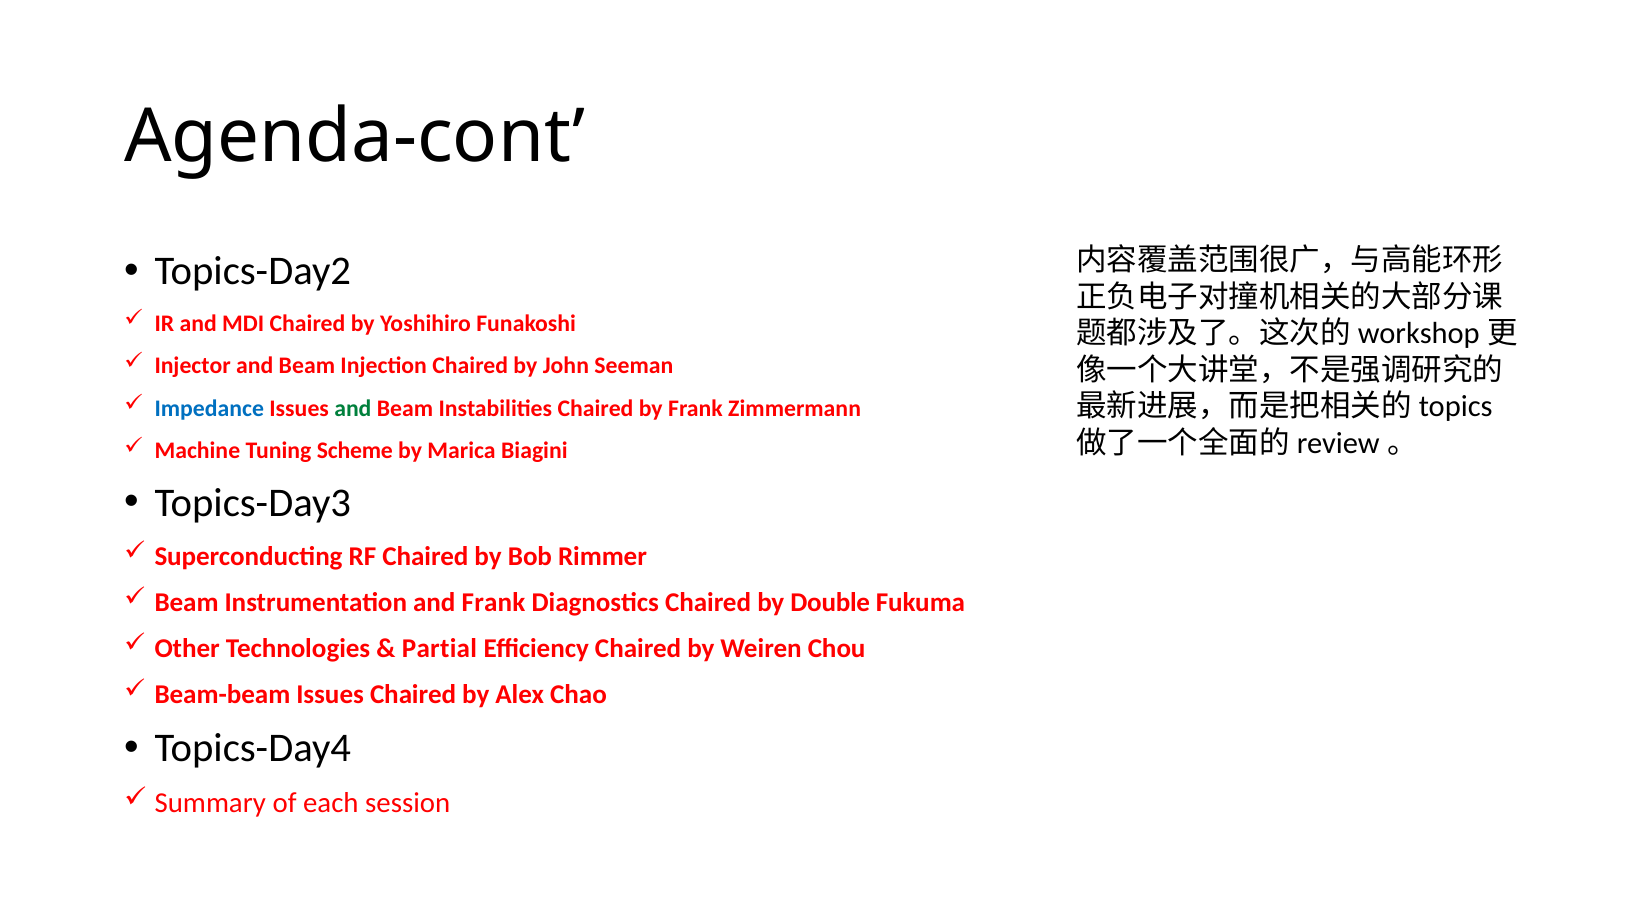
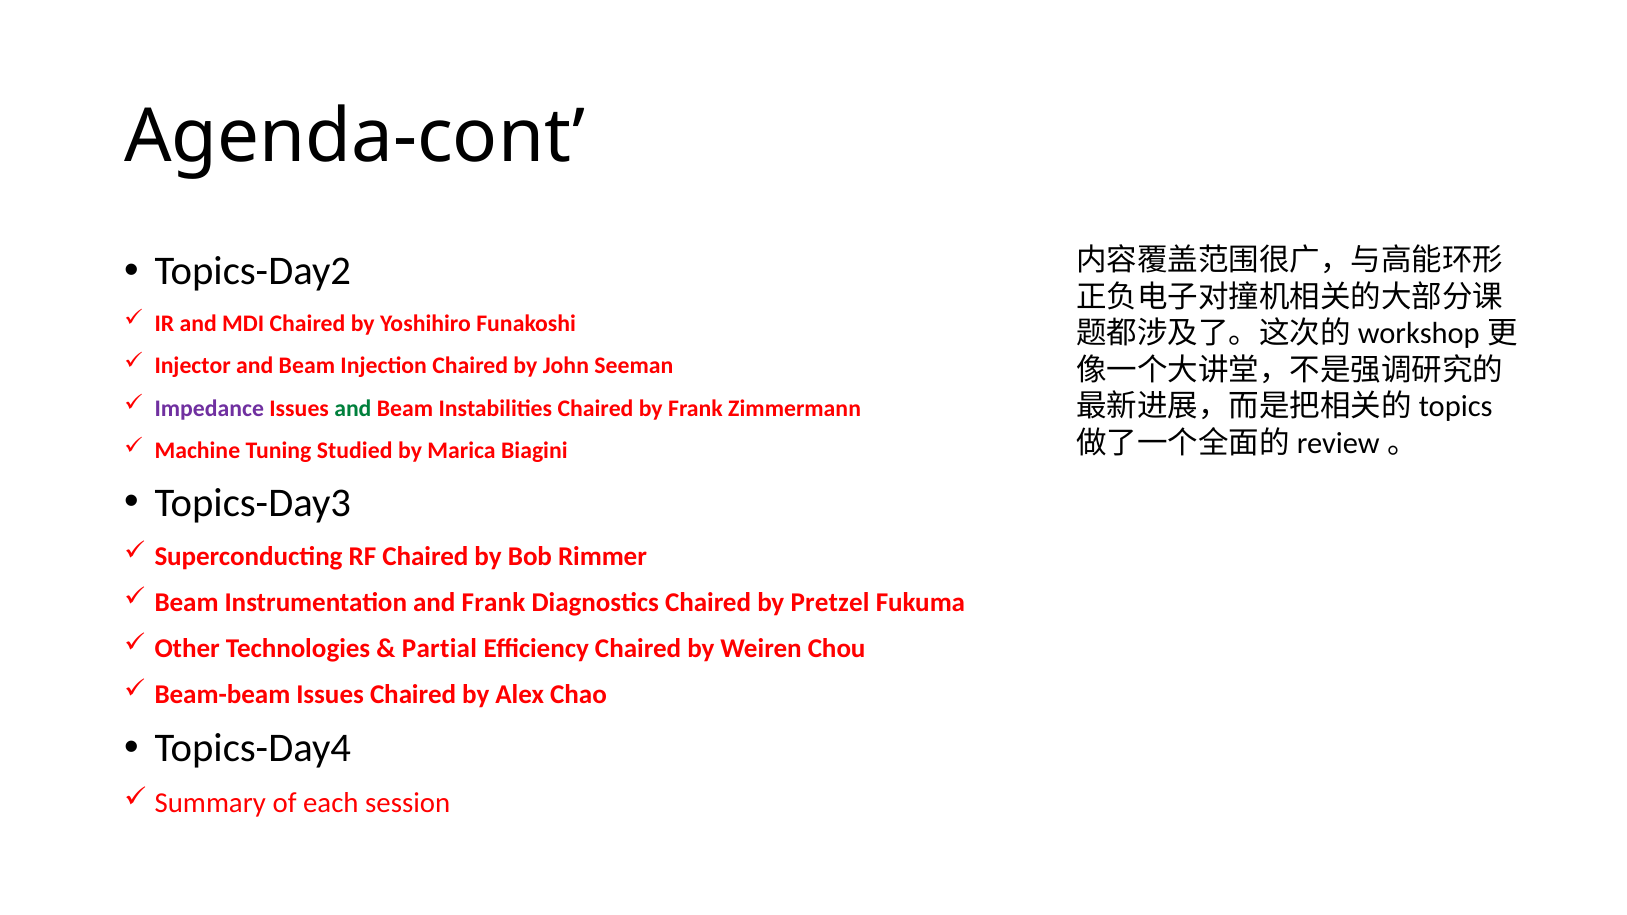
Impedance colour: blue -> purple
Scheme: Scheme -> Studied
Double: Double -> Pretzel
